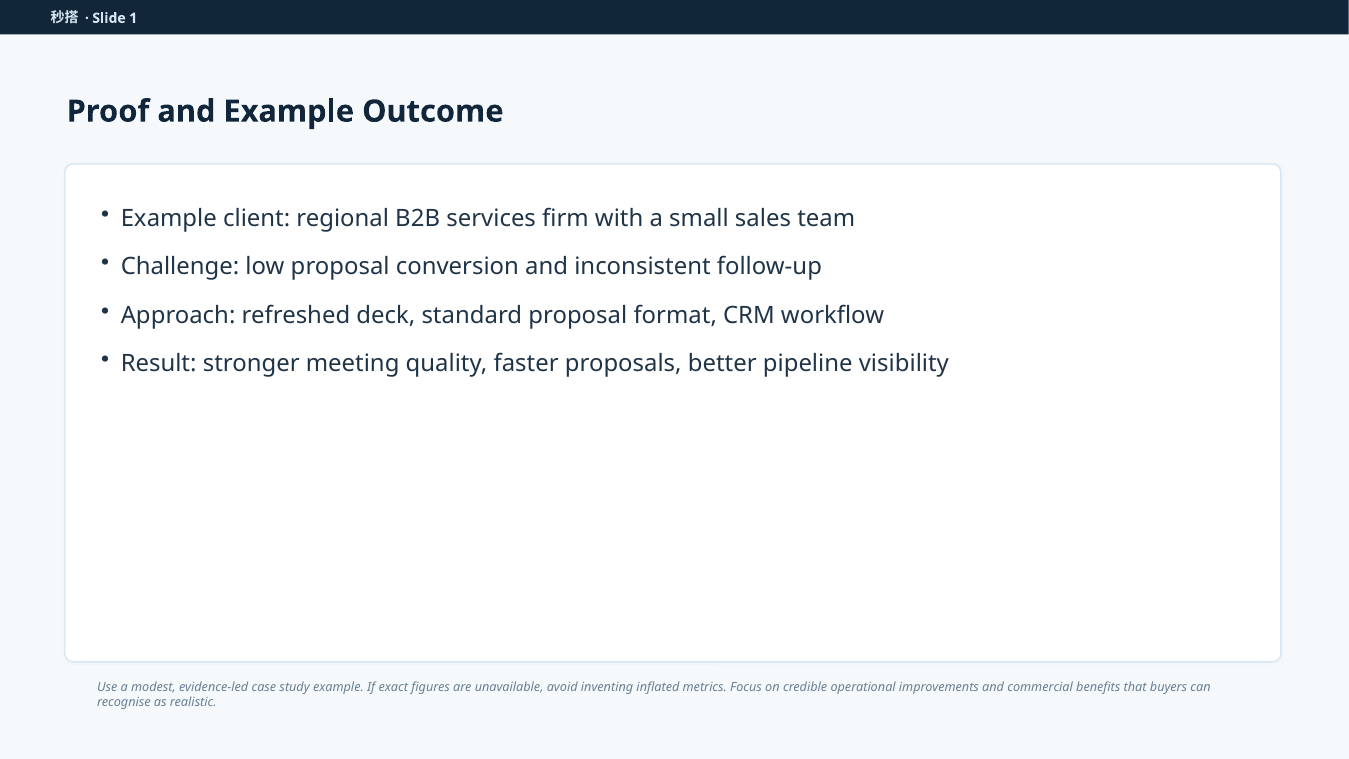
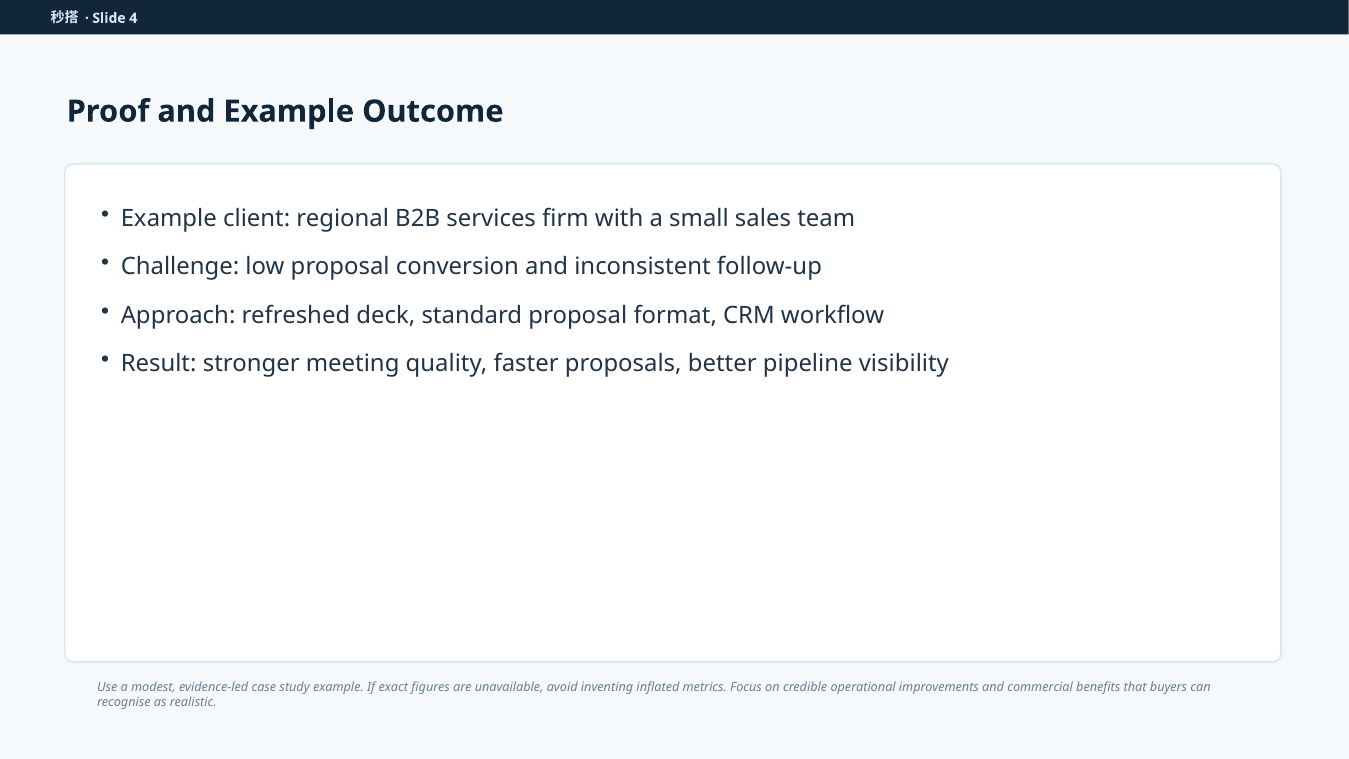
1: 1 -> 4
